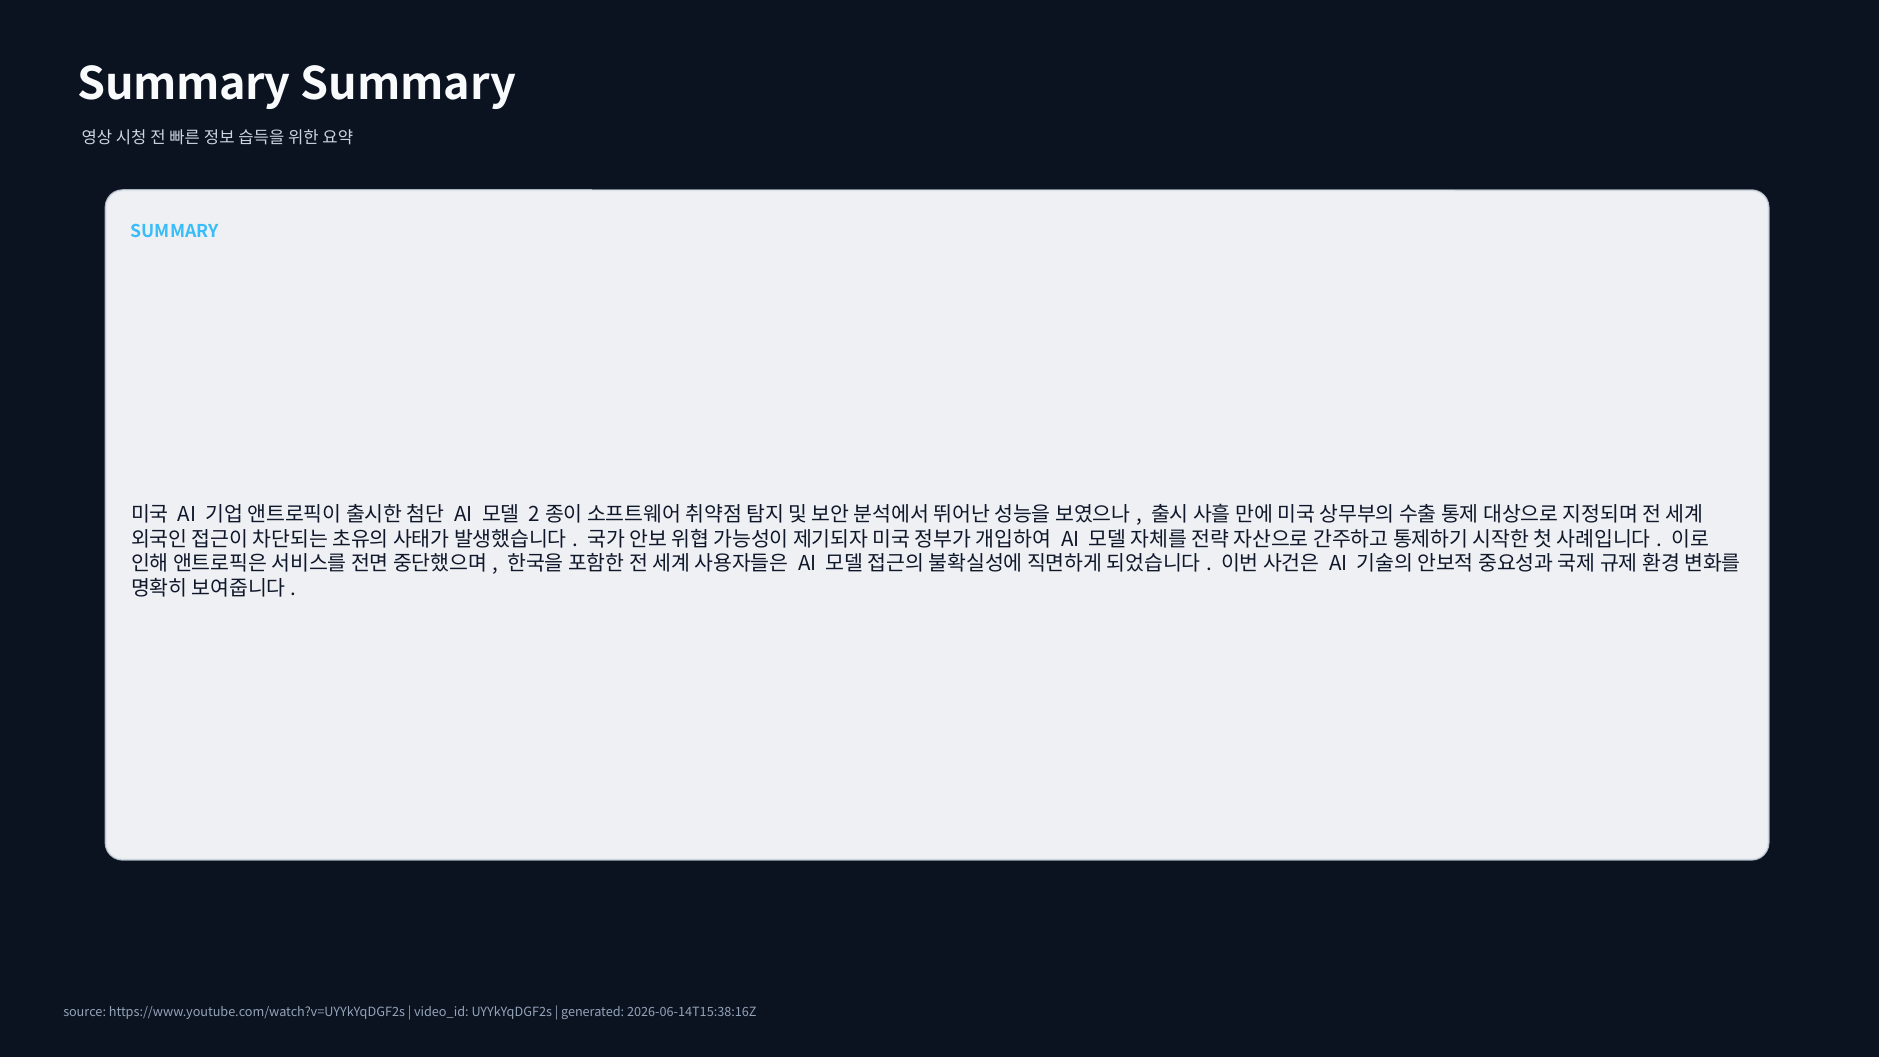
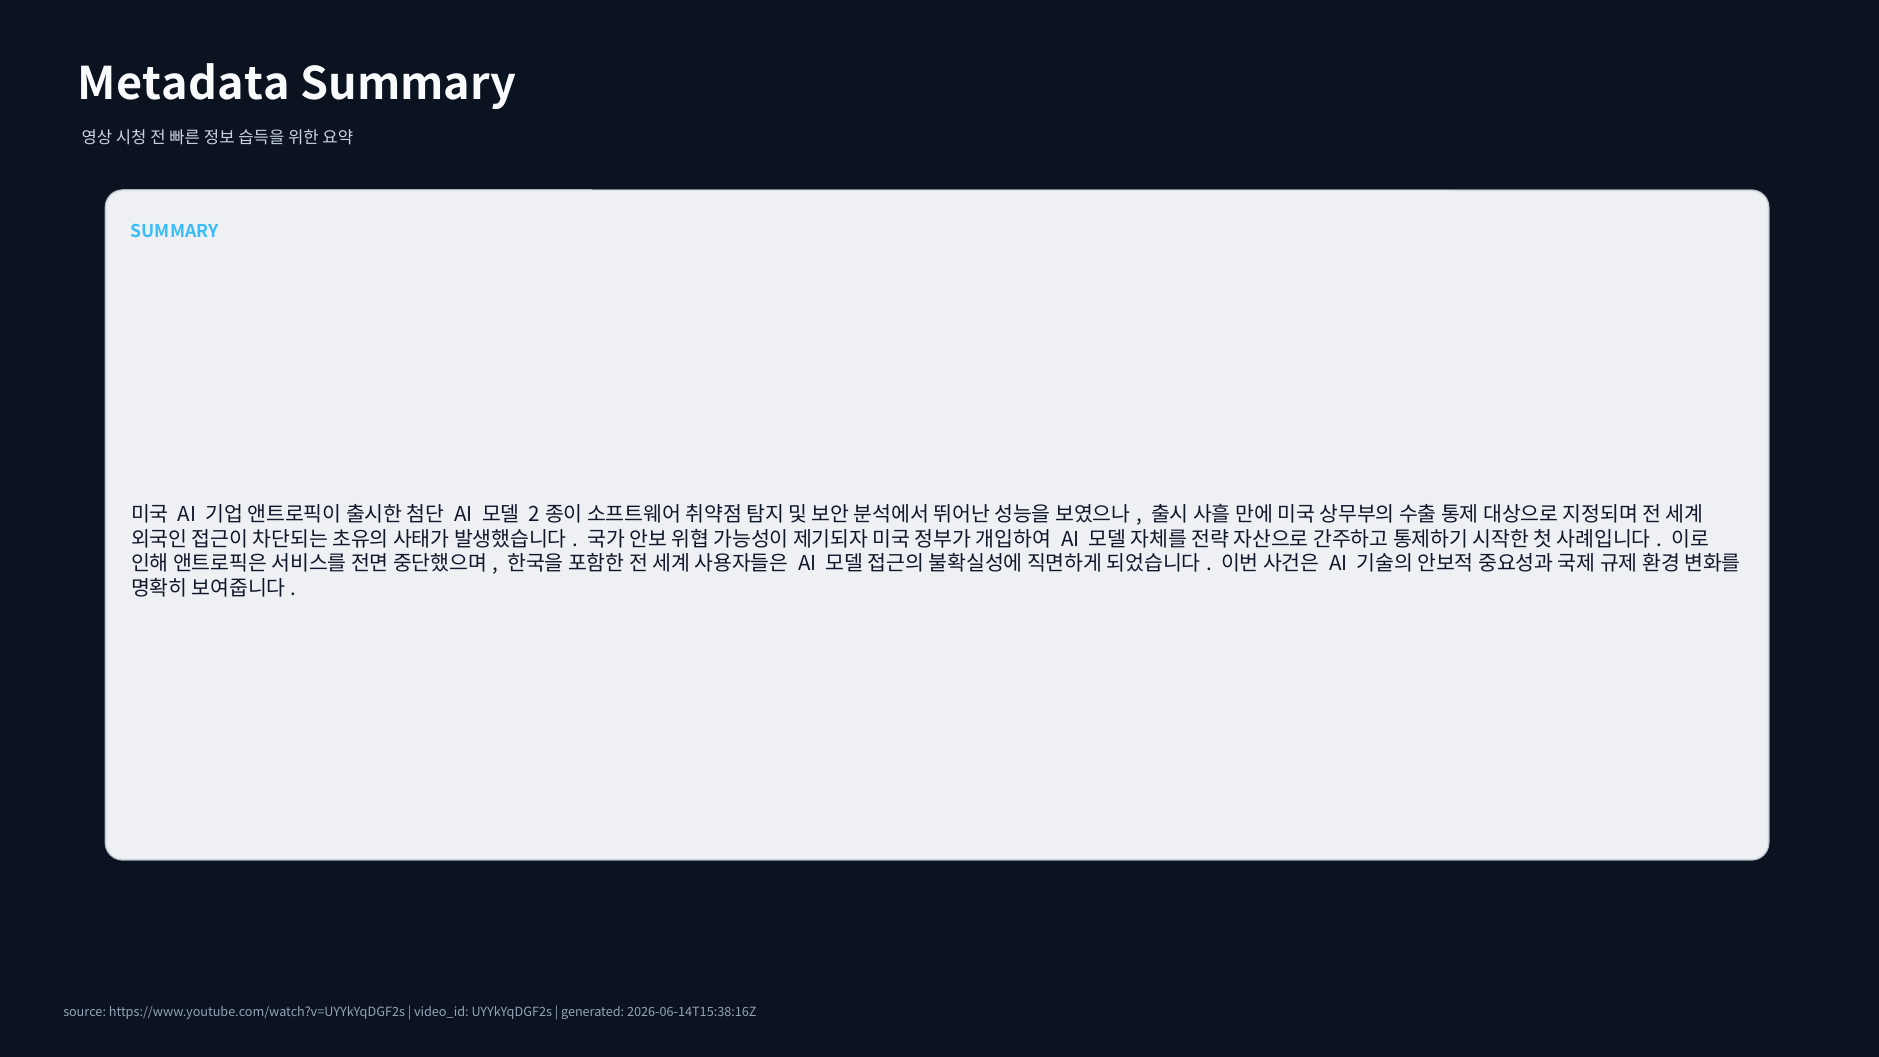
Summary at (184, 84): Summary -> Metadata
